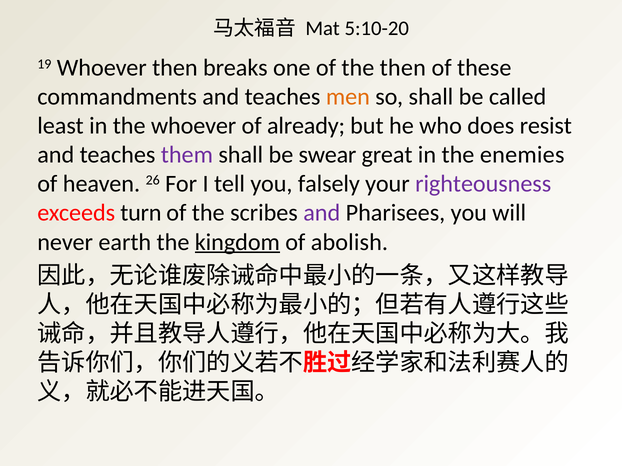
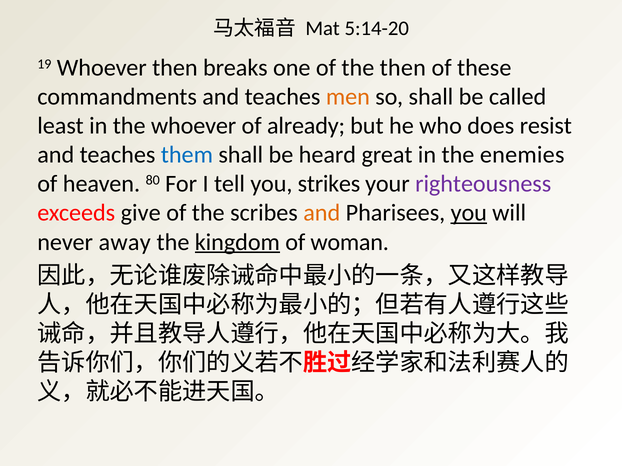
5:10-20: 5:10-20 -> 5:14-20
them colour: purple -> blue
swear: swear -> heard
26: 26 -> 80
falsely: falsely -> strikes
turn: turn -> give
and at (322, 213) colour: purple -> orange
you at (469, 213) underline: none -> present
earth: earth -> away
abolish: abolish -> woman
